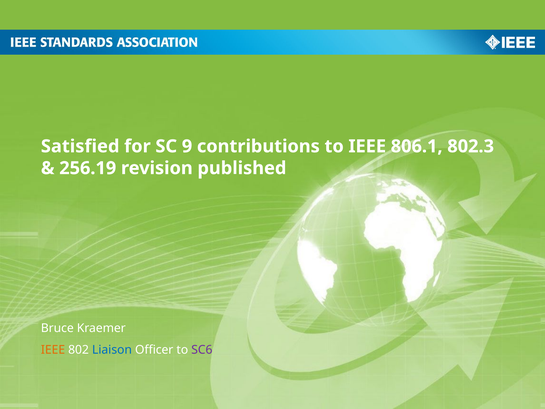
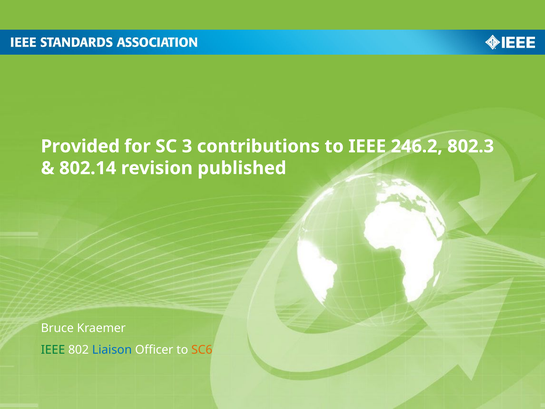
Satisfied: Satisfied -> Provided
9: 9 -> 3
806.1: 806.1 -> 246.2
256.19: 256.19 -> 802.14
IEEE at (53, 350) colour: orange -> green
SC6 colour: purple -> orange
